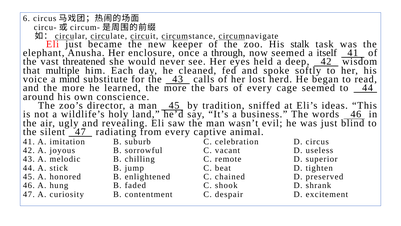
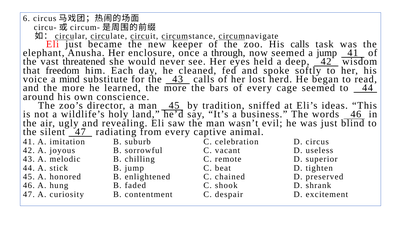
His stalk: stalk -> calls
a itself: itself -> jump
multiple: multiple -> freedom
